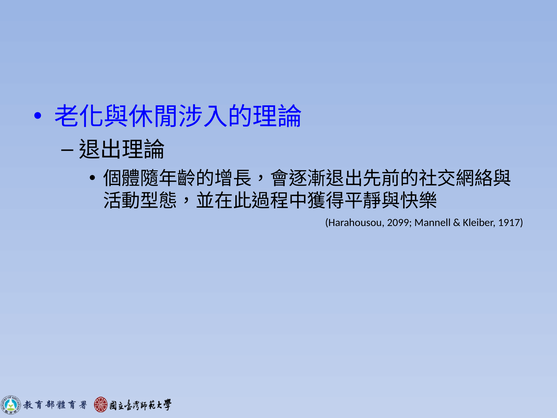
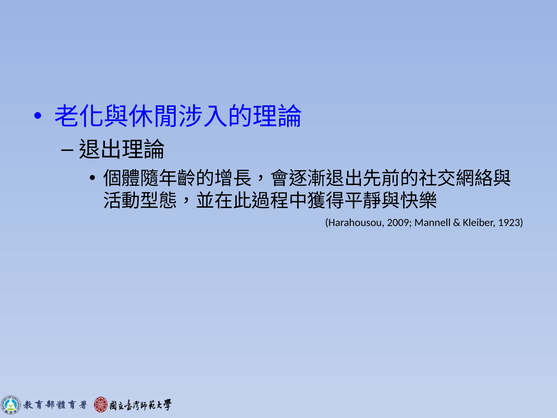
2099: 2099 -> 2009
1917: 1917 -> 1923
